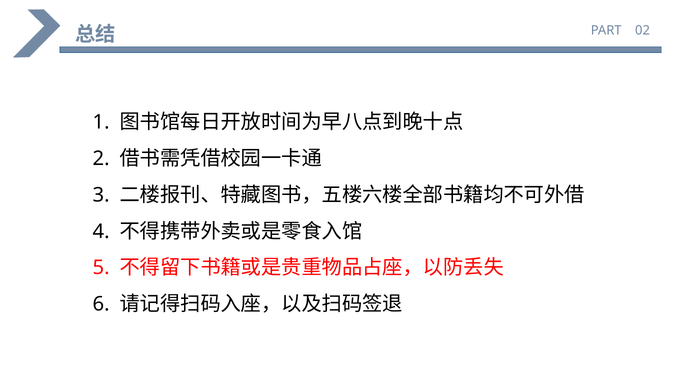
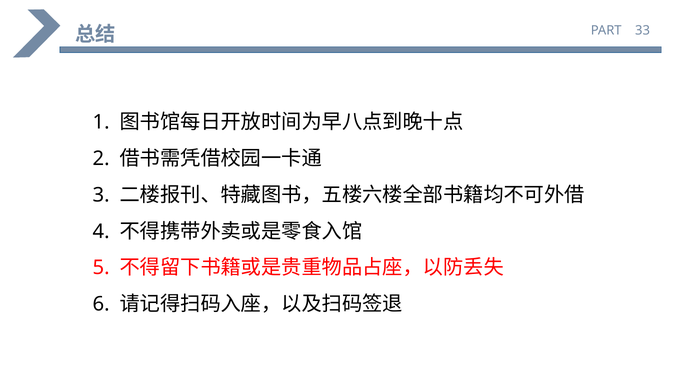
02: 02 -> 33
